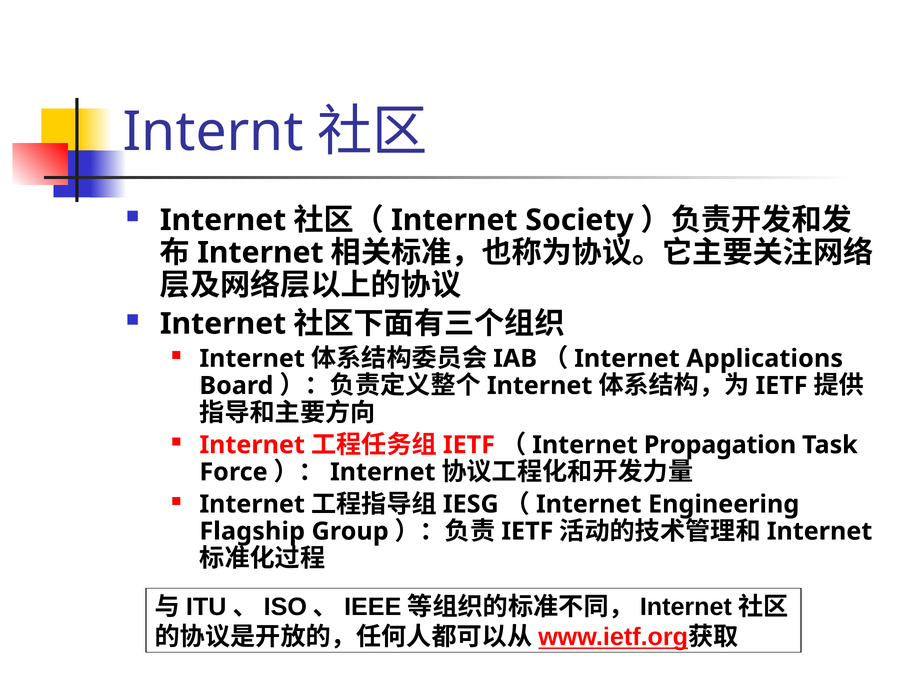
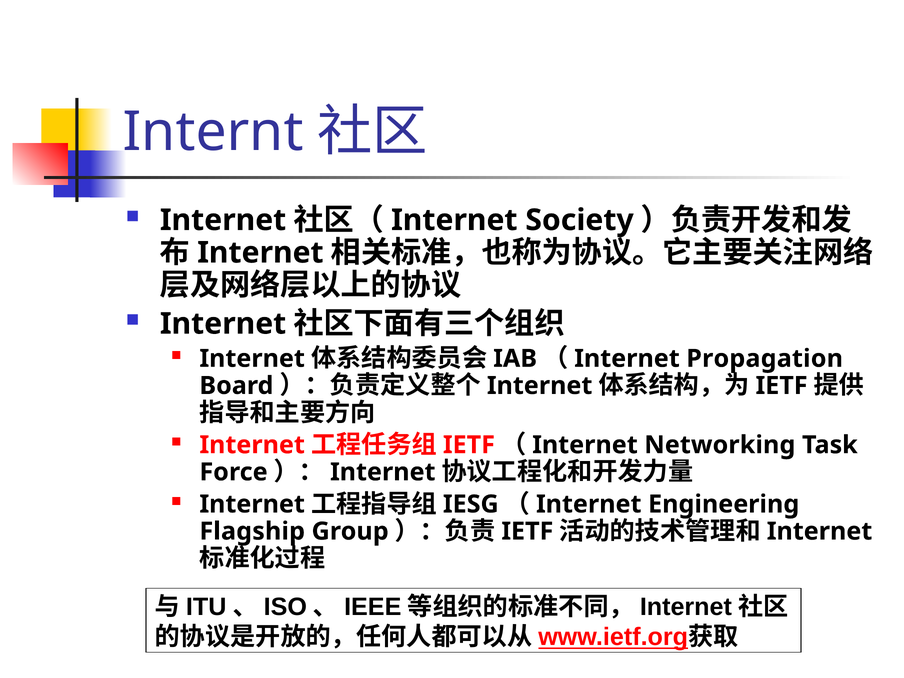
Applications: Applications -> Propagation
Propagation: Propagation -> Networking
